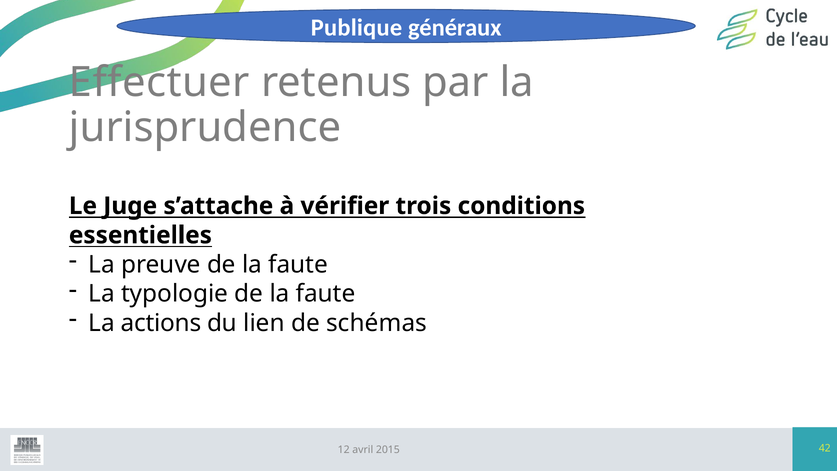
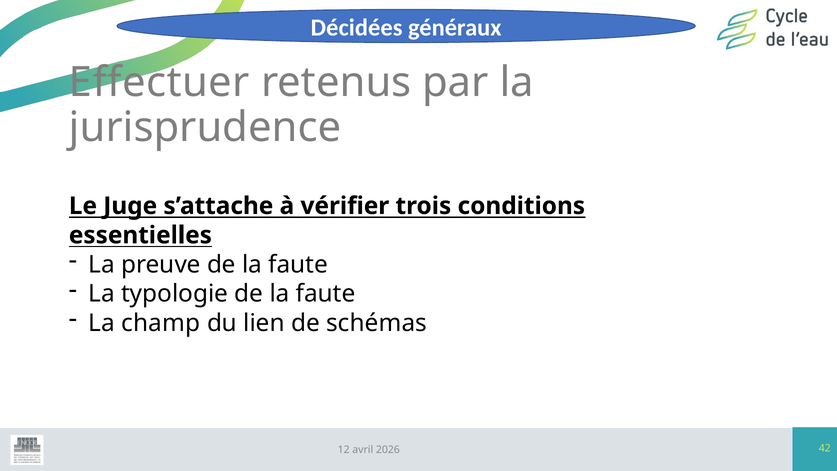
Publique: Publique -> Décidées
actions: actions -> champ
2015: 2015 -> 2026
